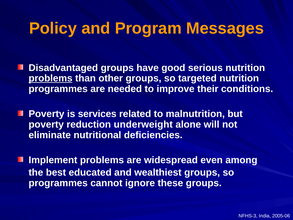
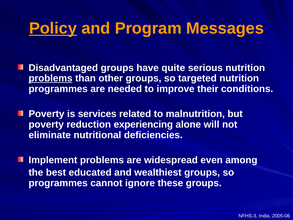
Policy underline: none -> present
good: good -> quite
underweight: underweight -> experiencing
